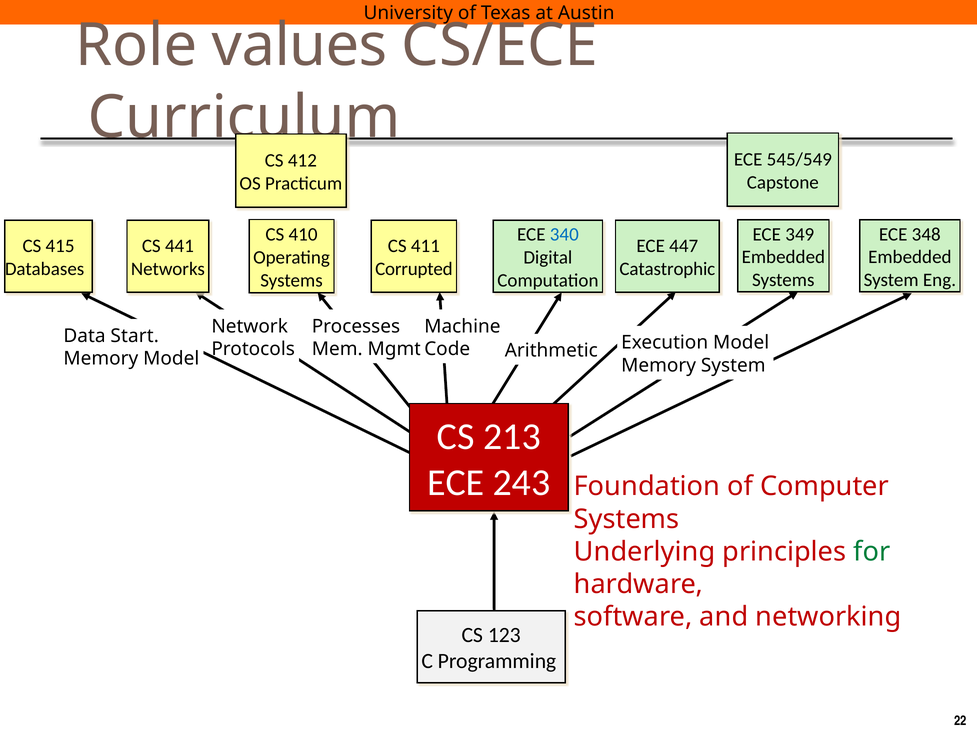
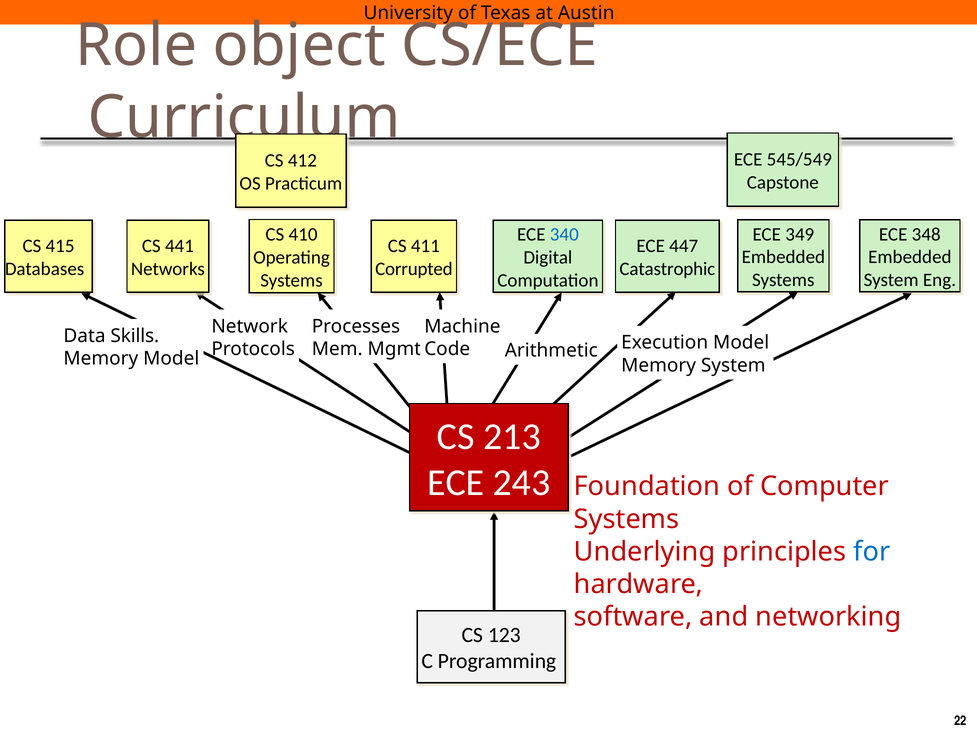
values: values -> object
Start: Start -> Skills
for colour: green -> blue
